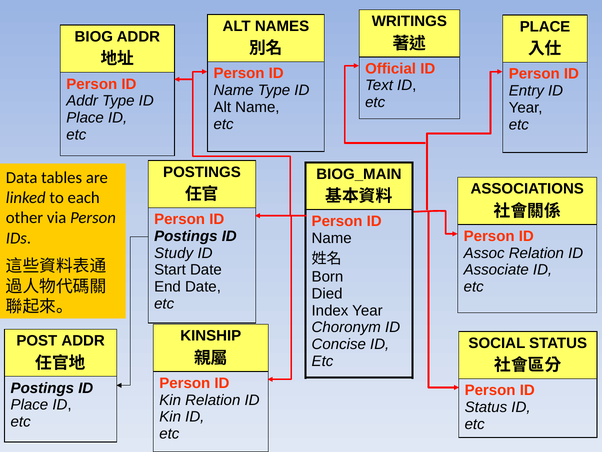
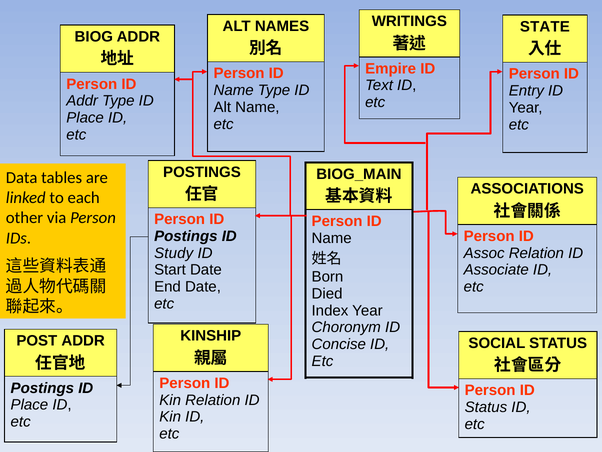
PLACE at (545, 27): PLACE -> STATE
Official: Official -> Empire
